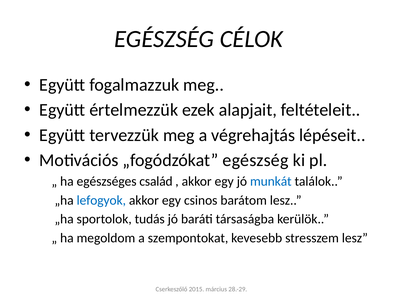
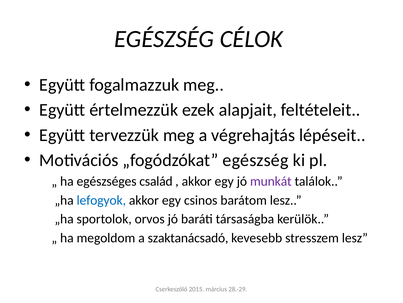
munkát colour: blue -> purple
tudás: tudás -> orvos
szempontokat: szempontokat -> szaktanácsadó
